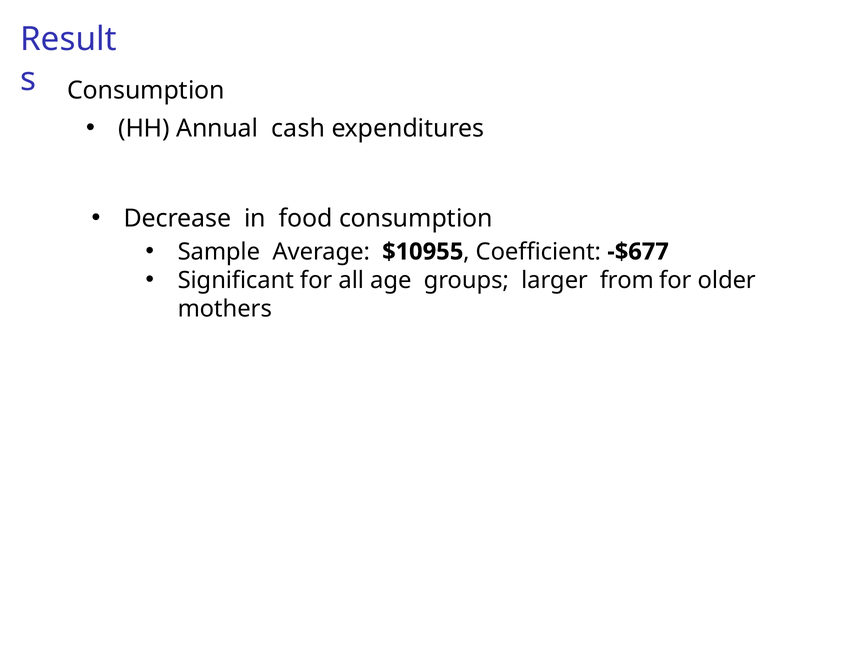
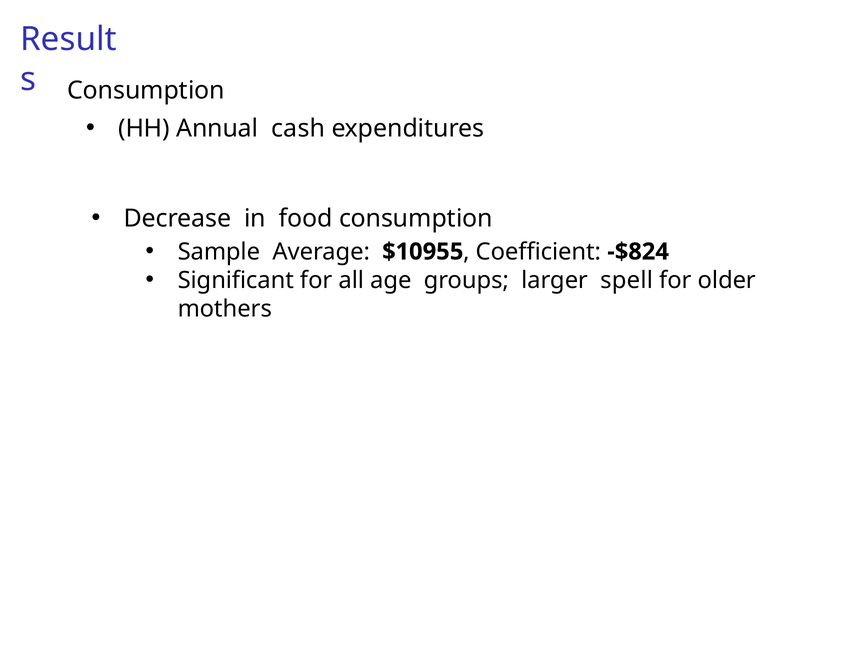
-$677: -$677 -> -$824
from: from -> spell
